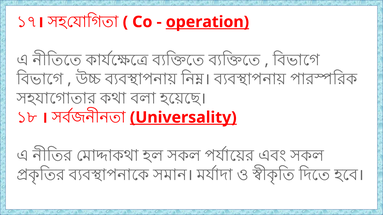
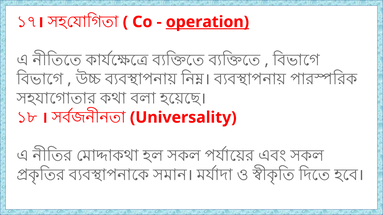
Universality underline: present -> none
